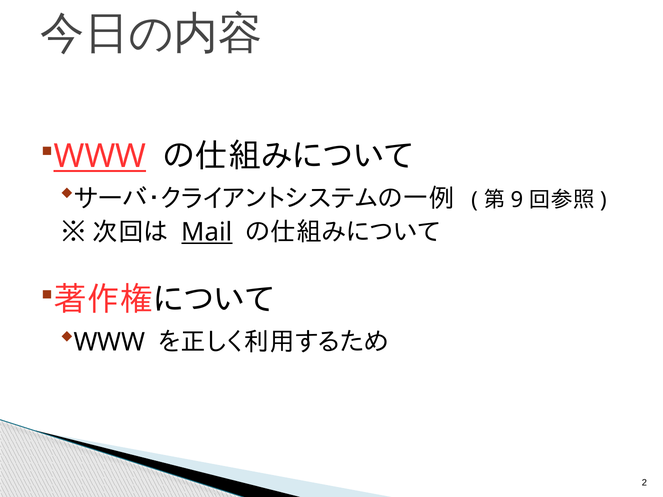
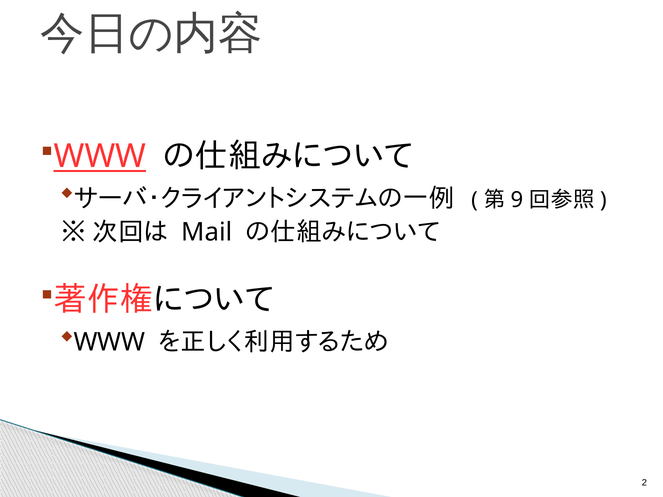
Mail underline: present -> none
